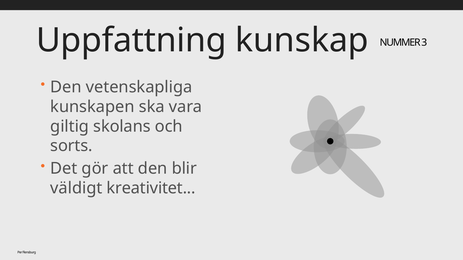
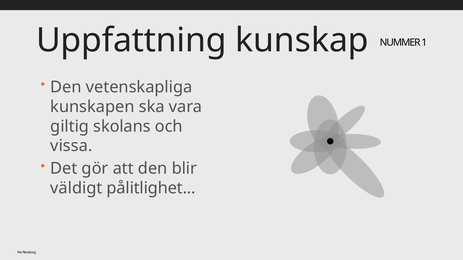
3: 3 -> 1
sorts: sorts -> vissa
kreativitet: kreativitet -> pålitlighet
